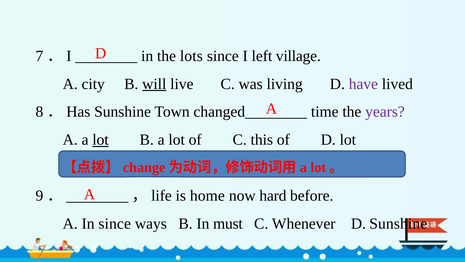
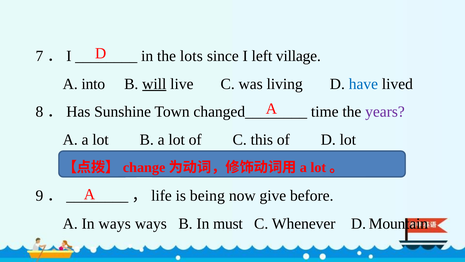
city: city -> into
have colour: purple -> blue
lot at (101, 140) underline: present -> none
home: home -> being
hard: hard -> give
In since: since -> ways
D Sunshine: Sunshine -> Mountain
